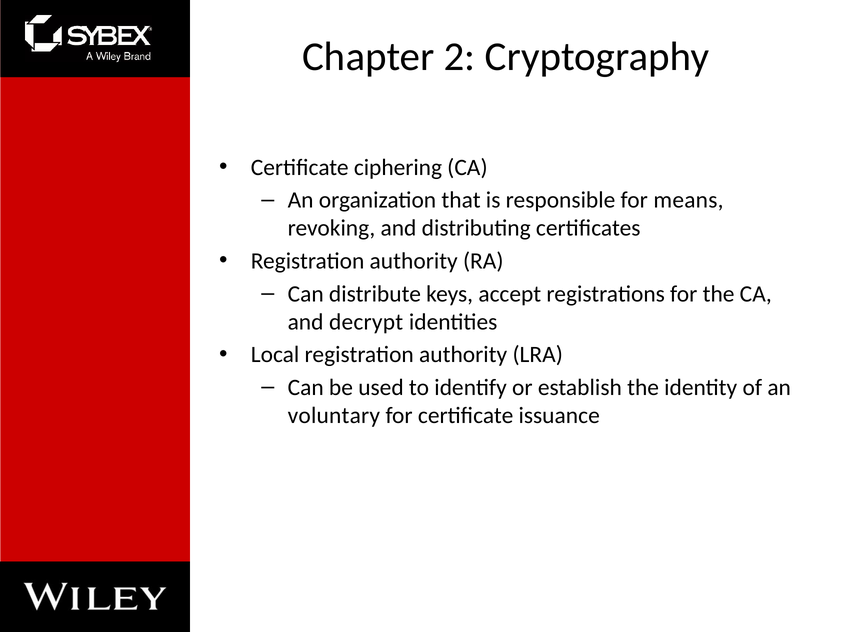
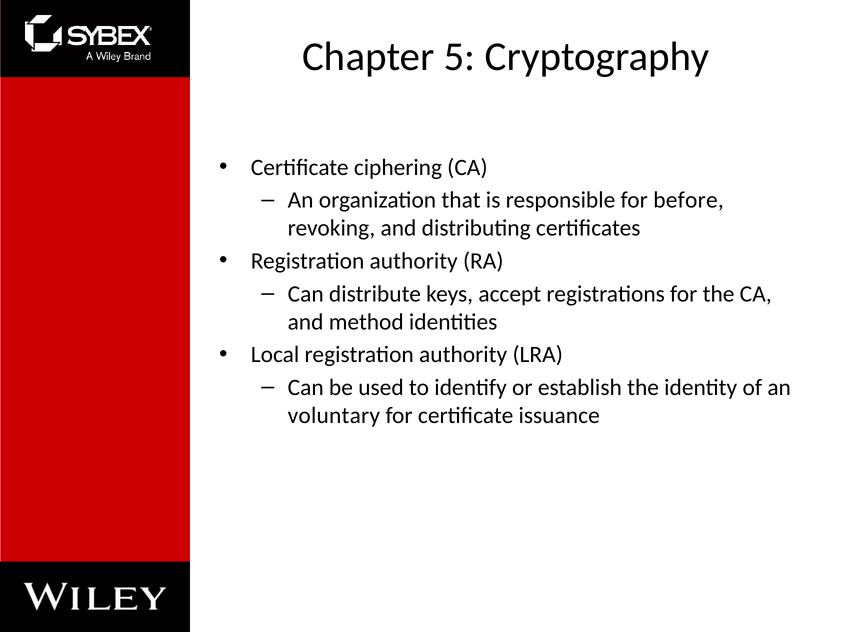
2: 2 -> 5
means: means -> before
decrypt: decrypt -> method
